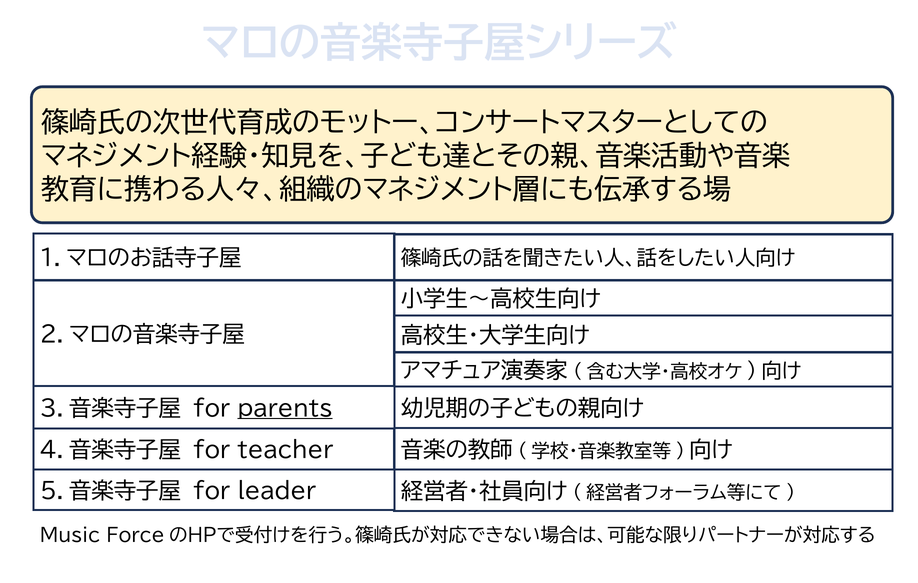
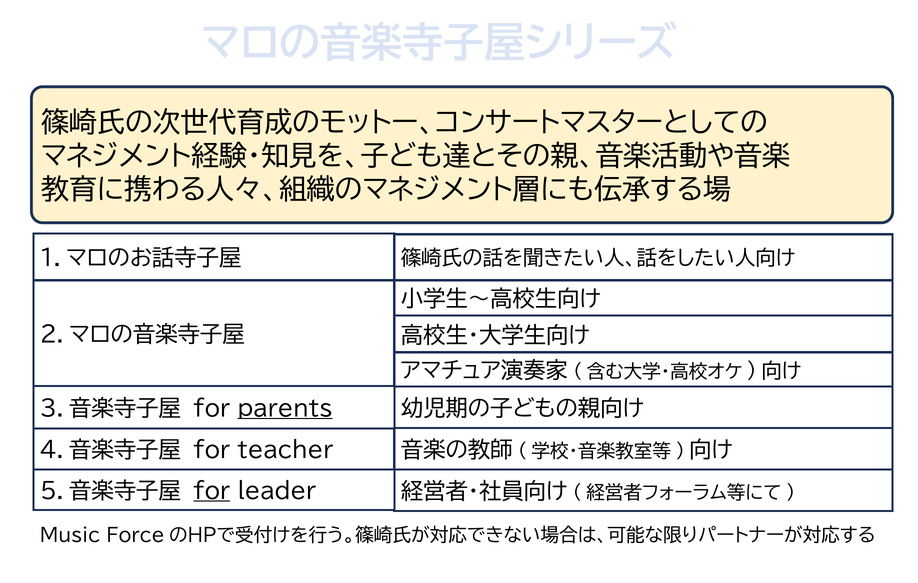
for at (212, 491) underline: none -> present
